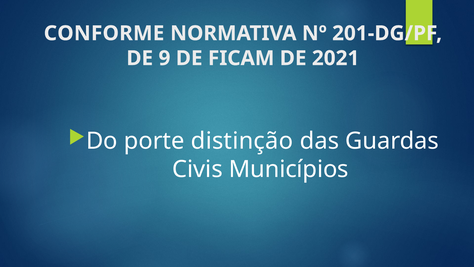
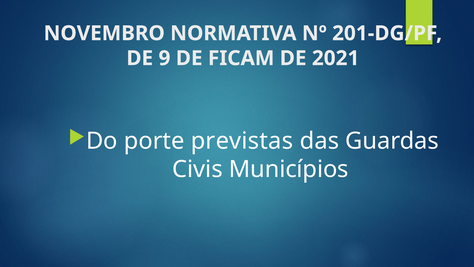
CONFORME: CONFORME -> NOVEMBRO
distinção: distinção -> previstas
